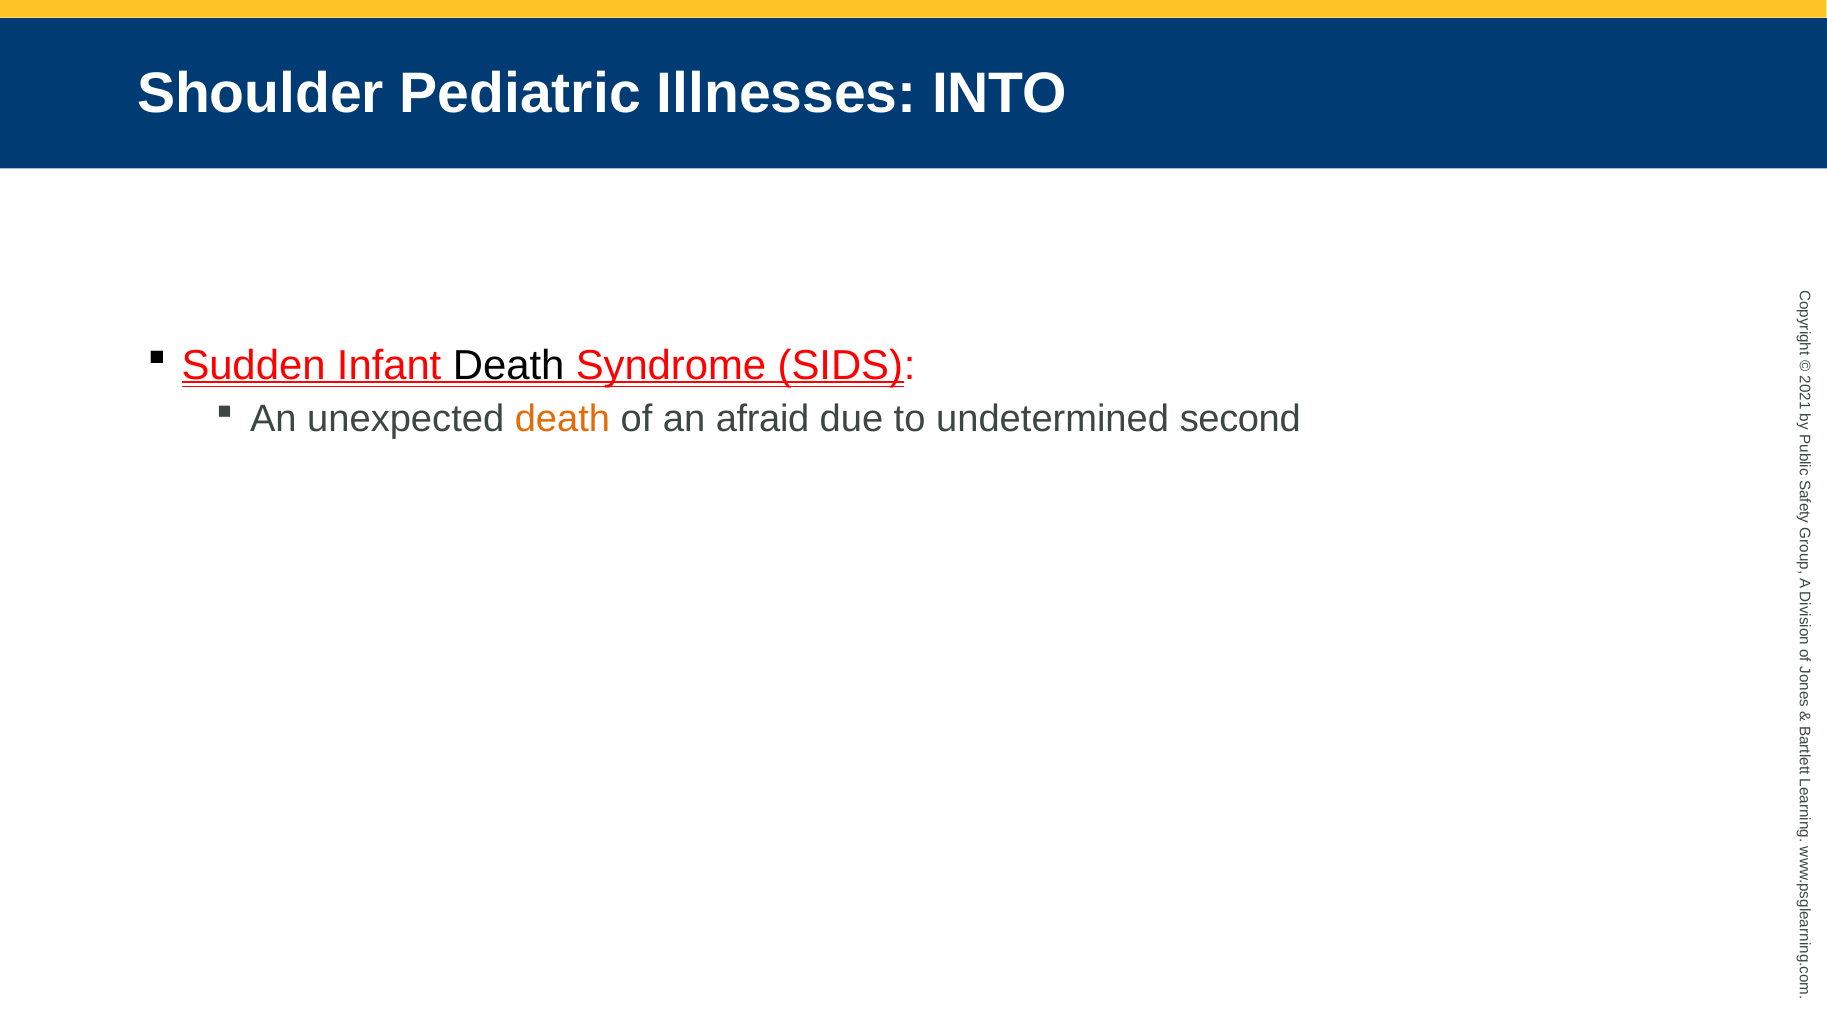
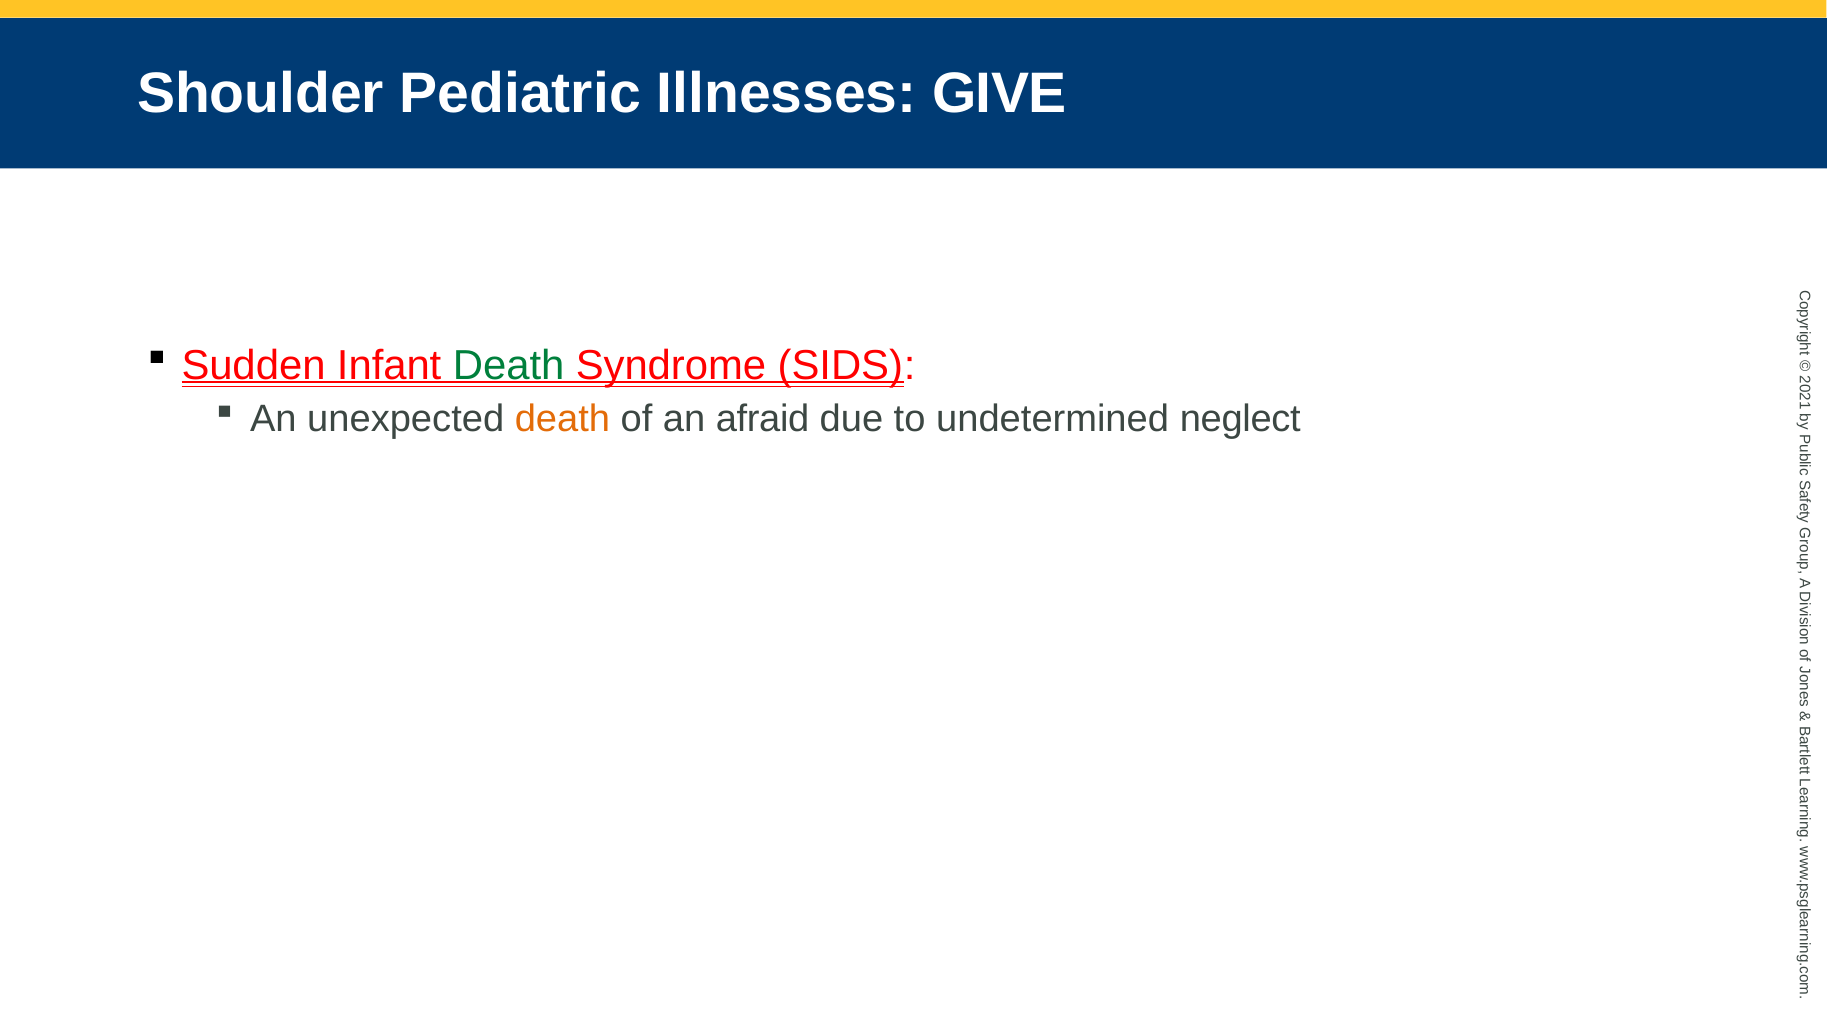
INTO: INTO -> GIVE
Death at (509, 365) colour: black -> green
second: second -> neglect
